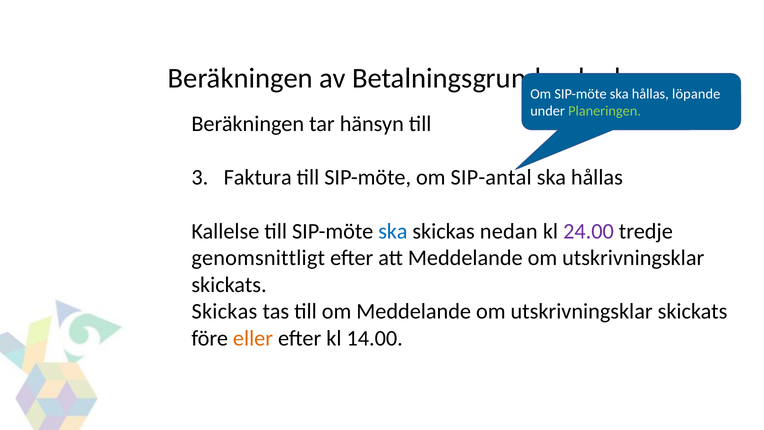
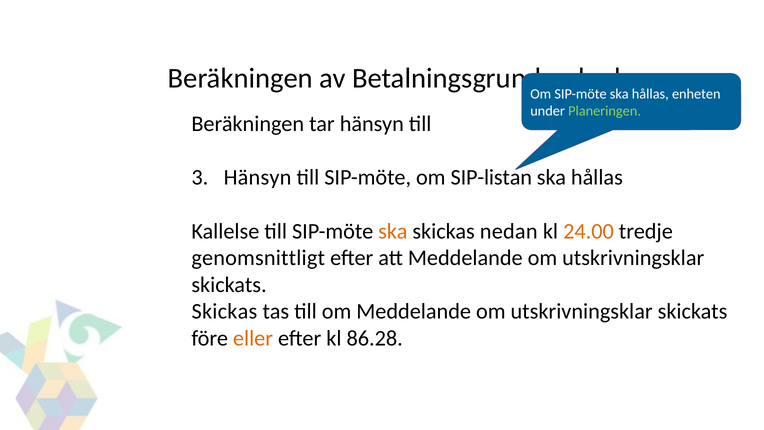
löpande: löpande -> enheten
Faktura at (258, 178): Faktura -> Hänsyn
SIP-antal: SIP-antal -> SIP-listan
ska at (393, 231) colour: blue -> orange
24.00 colour: purple -> orange
14.00: 14.00 -> 86.28
